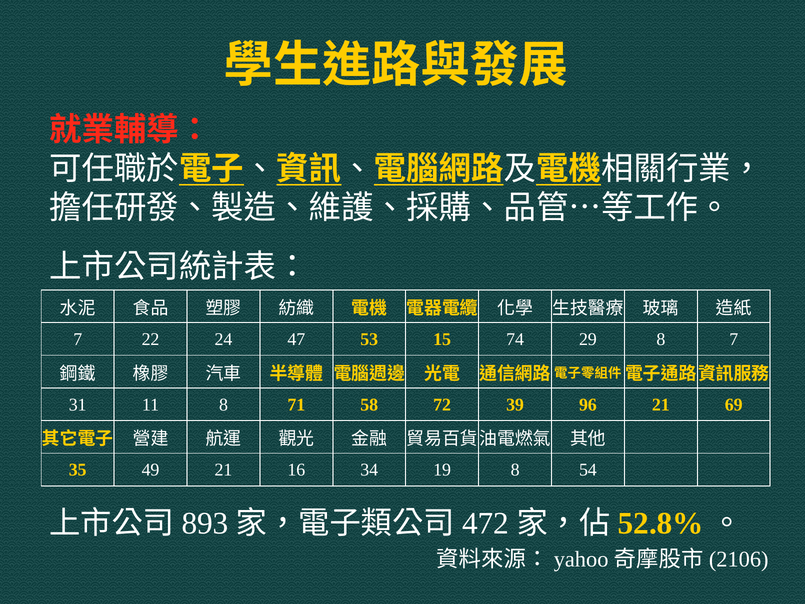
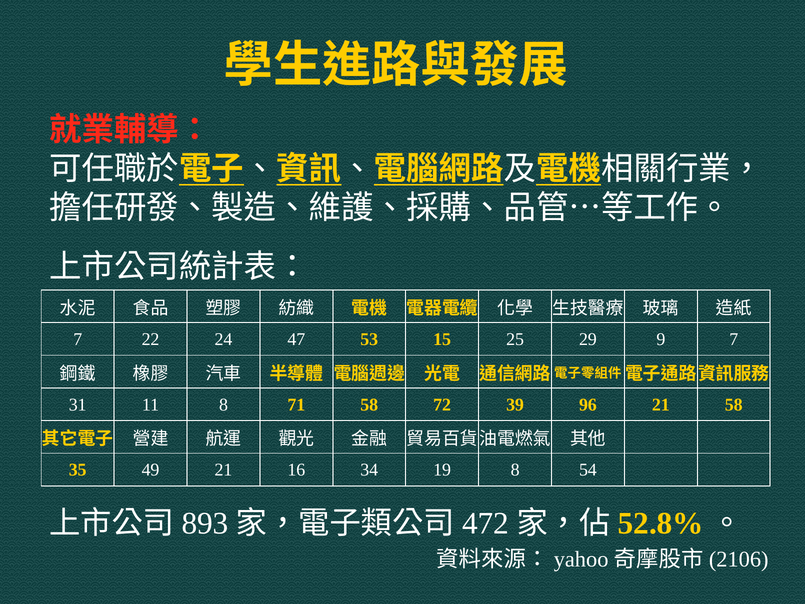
74: 74 -> 25
29 8: 8 -> 9
21 69: 69 -> 58
